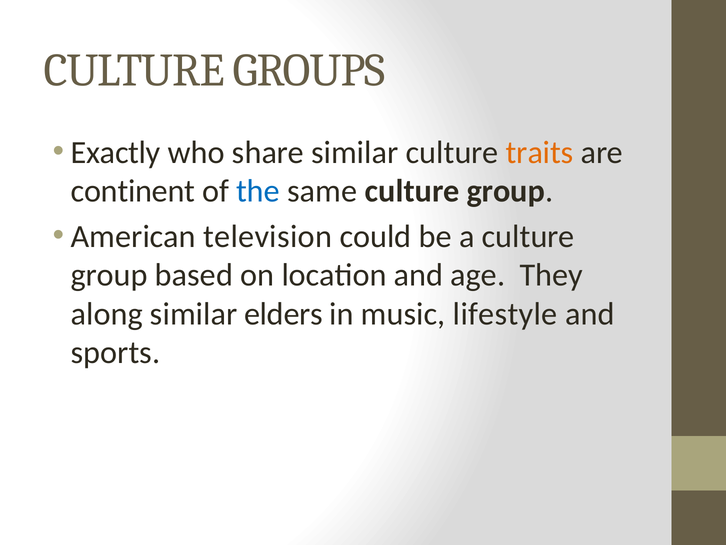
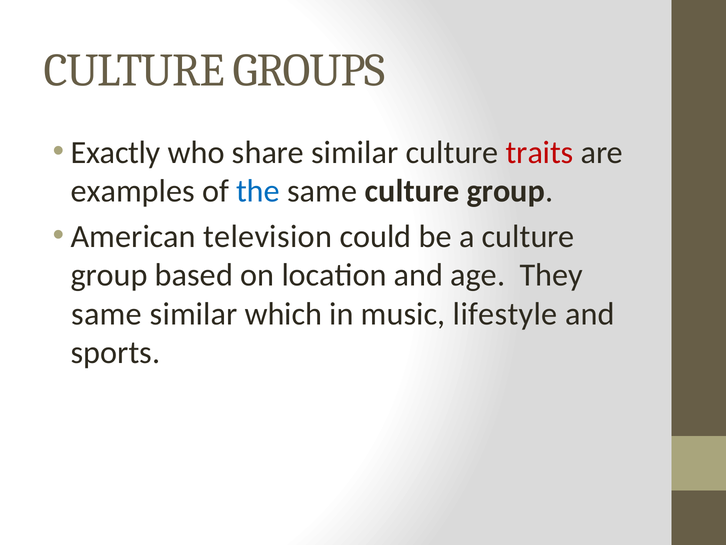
traits colour: orange -> red
continent: continent -> examples
along at (107, 314): along -> same
elders: elders -> which
